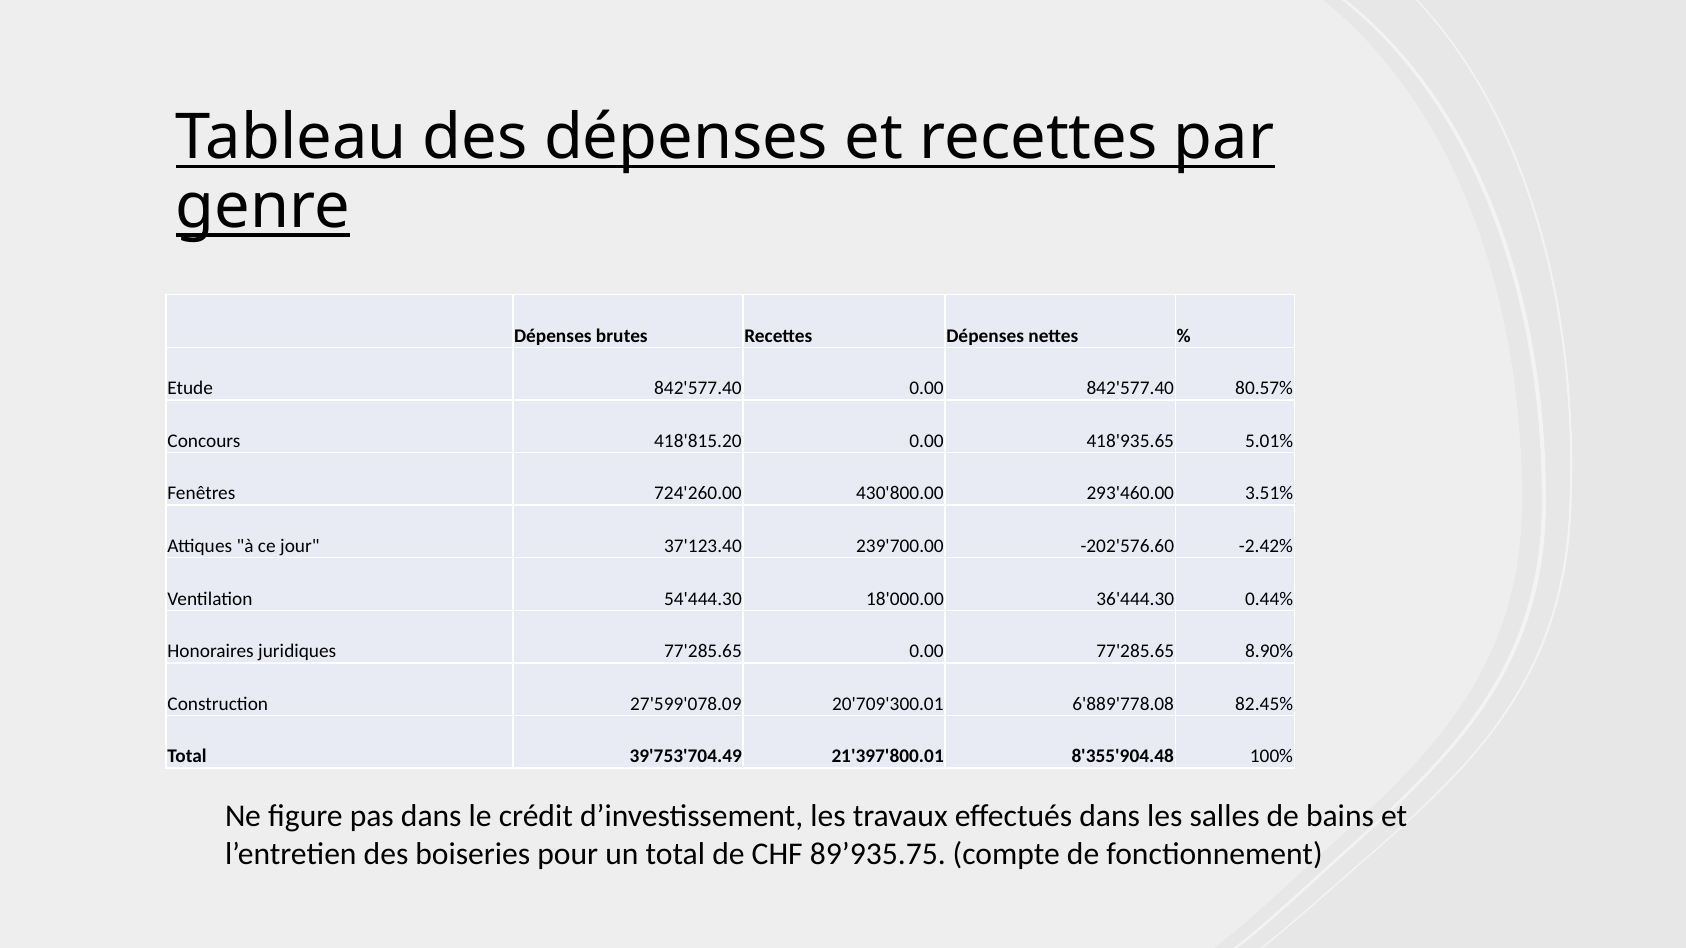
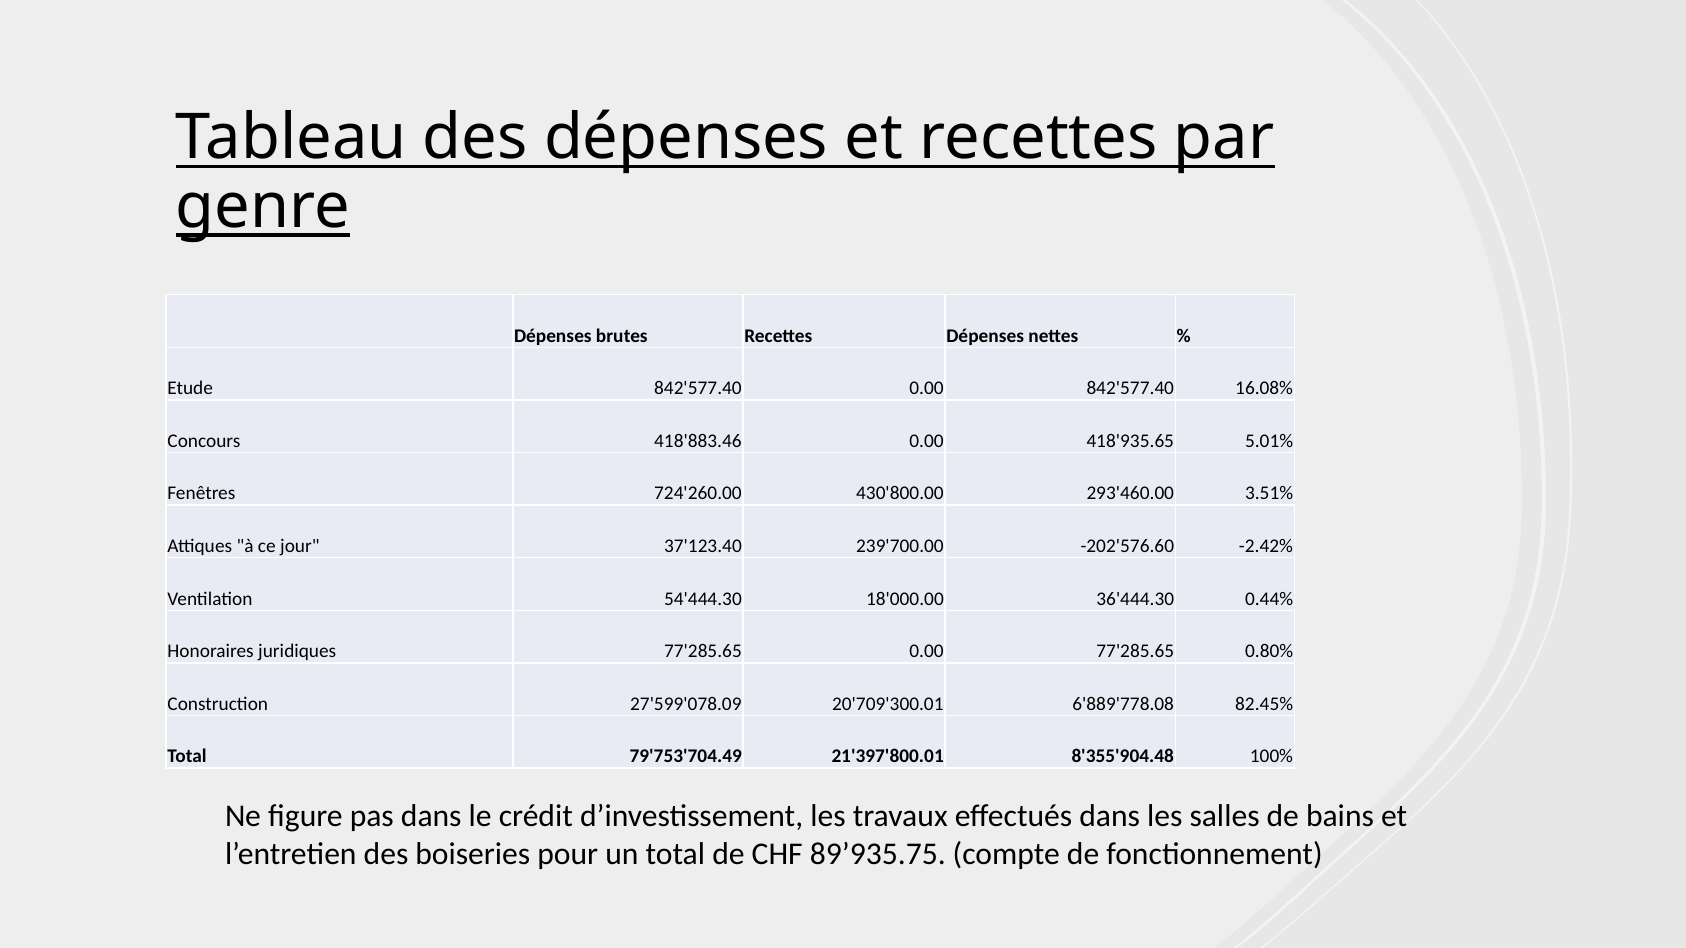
80.57%: 80.57% -> 16.08%
418'815.20: 418'815.20 -> 418'883.46
8.90%: 8.90% -> 0.80%
39'753'704.49: 39'753'704.49 -> 79'753'704.49
